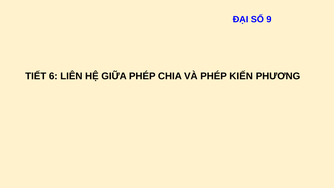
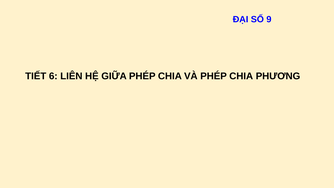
VÀ PHÉP KIẾN: KIẾN -> CHIA
